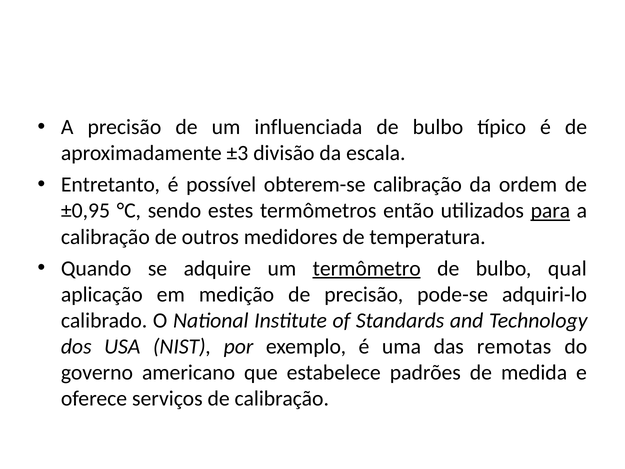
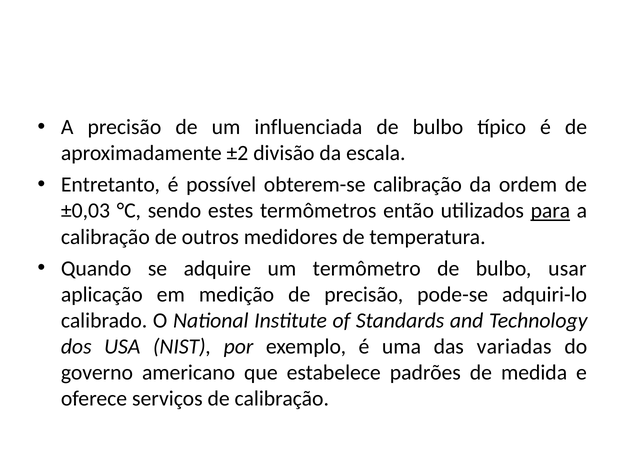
±3: ±3 -> ±2
±0,95: ±0,95 -> ±0,03
termômetro underline: present -> none
qual: qual -> usar
remotas: remotas -> variadas
